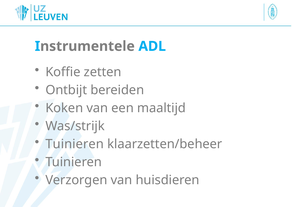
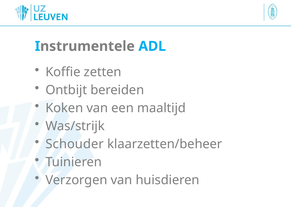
Tuinieren at (75, 144): Tuinieren -> Schouder
